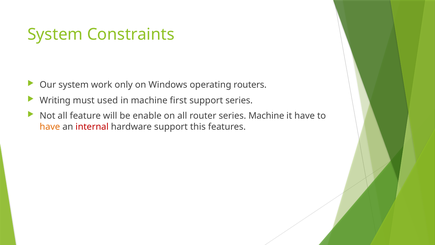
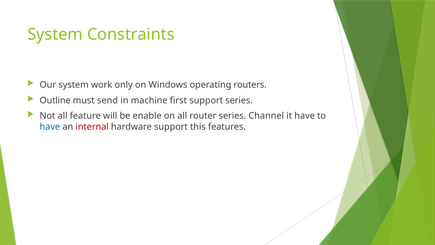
Writing: Writing -> Outline
used: used -> send
series Machine: Machine -> Channel
have at (50, 127) colour: orange -> blue
